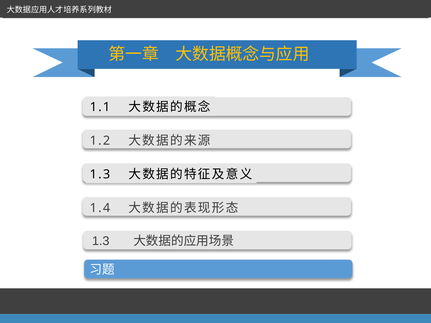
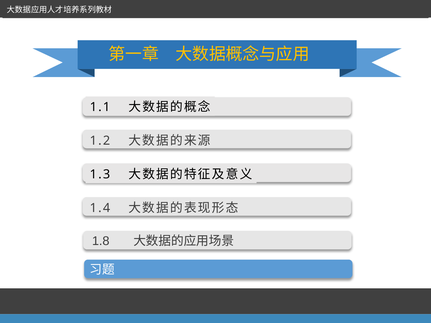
1.3 at (101, 241): 1.3 -> 1.8
